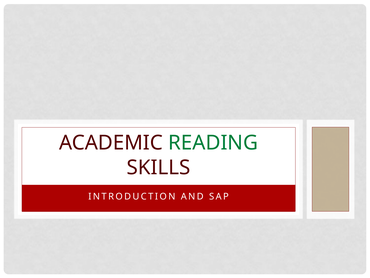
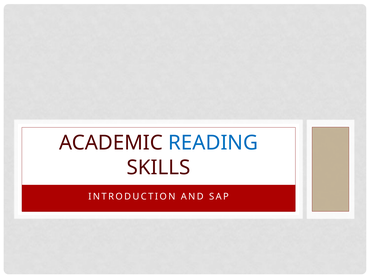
READING colour: green -> blue
